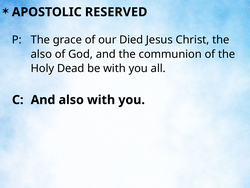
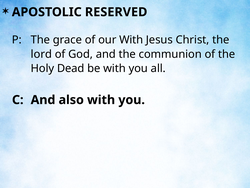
our Died: Died -> With
also at (41, 54): also -> lord
